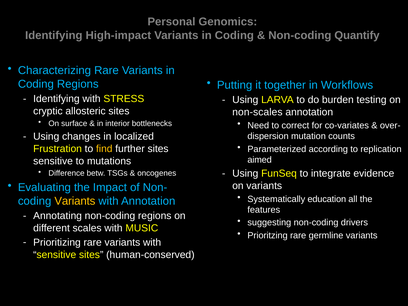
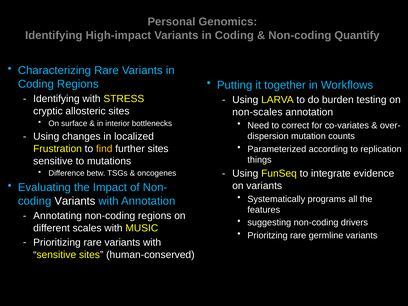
aimed: aimed -> things
education: education -> programs
Variants at (75, 201) colour: yellow -> white
